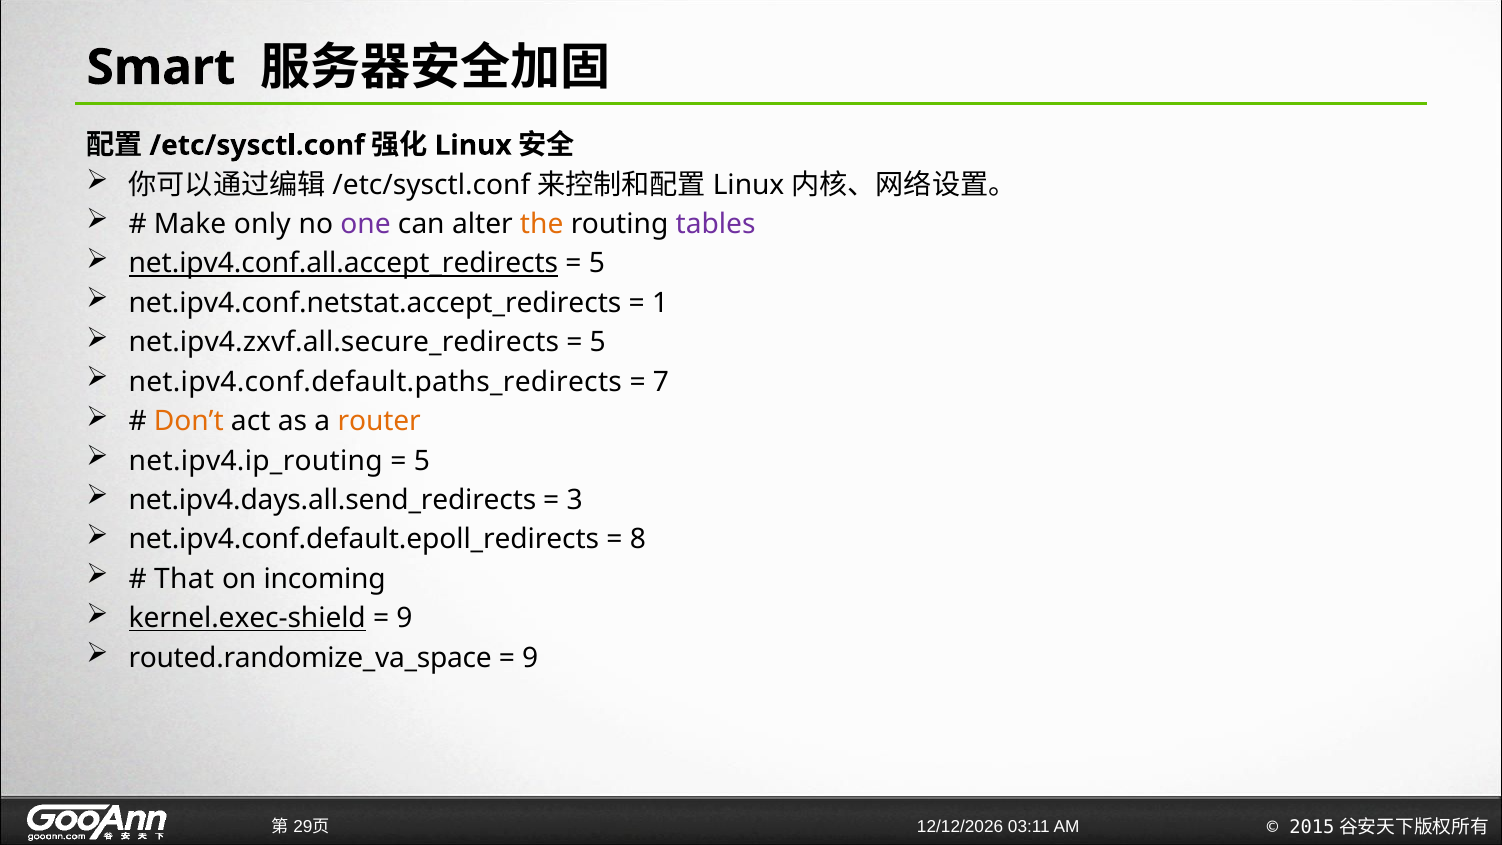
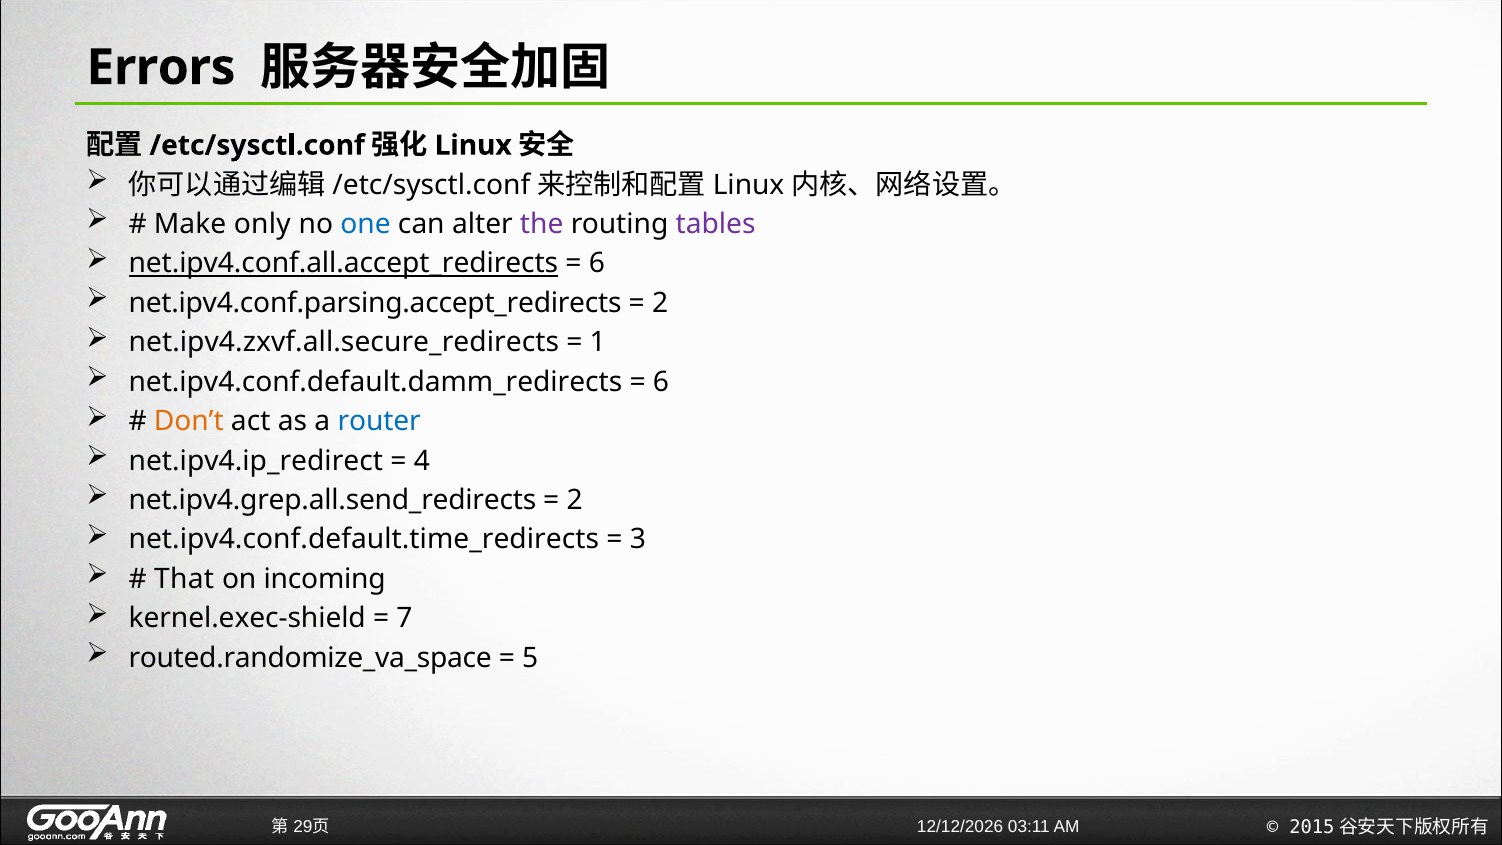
Smart: Smart -> Errors
one colour: purple -> blue
the colour: orange -> purple
5 at (597, 264): 5 -> 6
net.ipv4.conf.netstat.accept_redirects: net.ipv4.conf.netstat.accept_redirects -> net.ipv4.conf.parsing.accept_redirects
1 at (660, 303): 1 -> 2
5 at (598, 342): 5 -> 1
net.ipv4.conf.default.paths_redirects: net.ipv4.conf.default.paths_redirects -> net.ipv4.conf.default.damm_redirects
7 at (661, 382): 7 -> 6
router colour: orange -> blue
net.ipv4.ip_routing: net.ipv4.ip_routing -> net.ipv4.ip_redirect
5 at (422, 461): 5 -> 4
net.ipv4.days.all.send_redirects: net.ipv4.days.all.send_redirects -> net.ipv4.grep.all.send_redirects
3 at (575, 500): 3 -> 2
net.ipv4.conf.default.epoll_redirects: net.ipv4.conf.default.epoll_redirects -> net.ipv4.conf.default.time_redirects
8: 8 -> 3
kernel.exec-shield underline: present -> none
9 at (405, 618): 9 -> 7
9 at (530, 658): 9 -> 5
